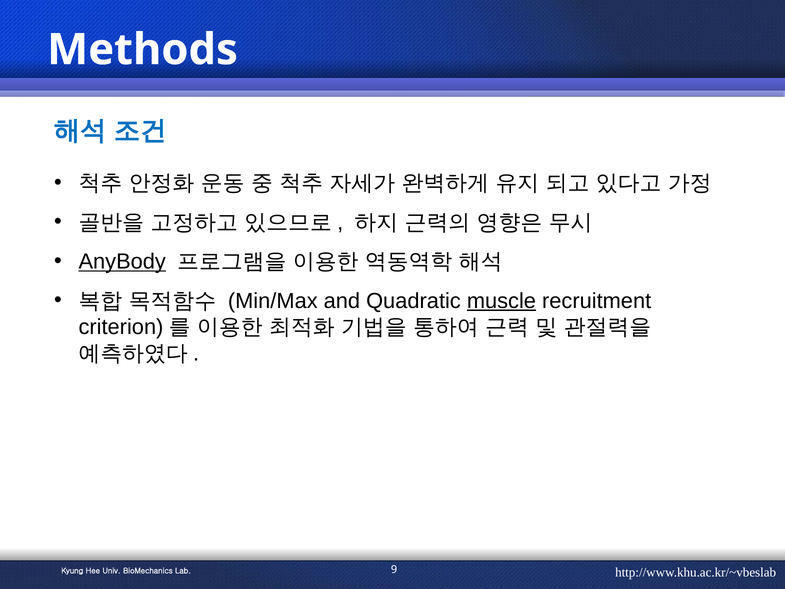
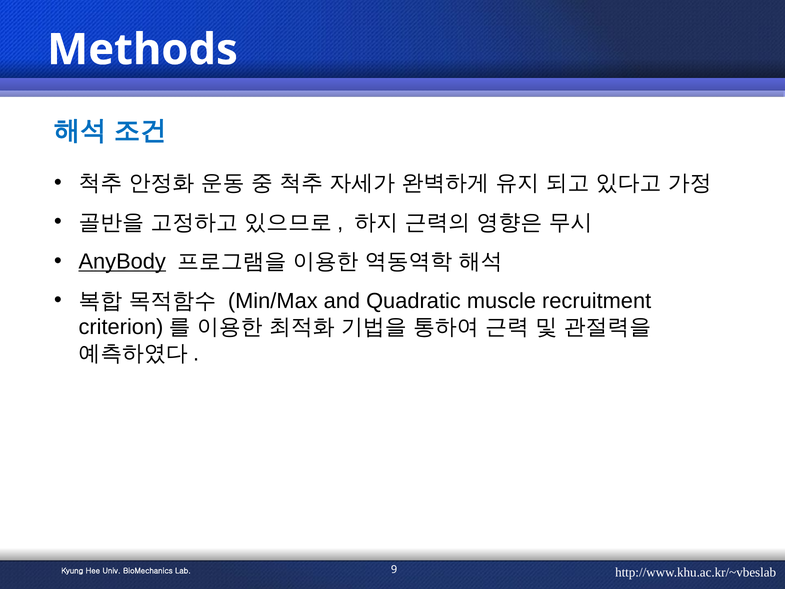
muscle underline: present -> none
